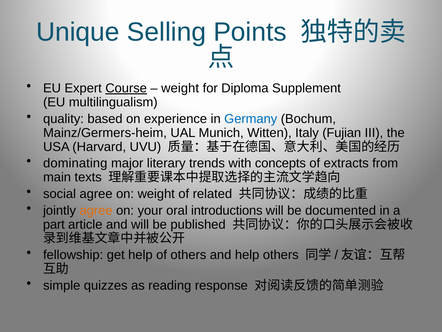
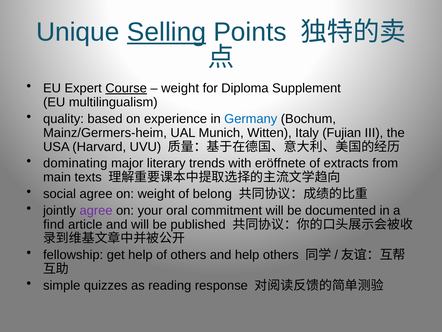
Selling underline: none -> present
concepts: concepts -> eröffnete
related: related -> belong
agree at (96, 210) colour: orange -> purple
introductions: introductions -> commitment
part: part -> find
